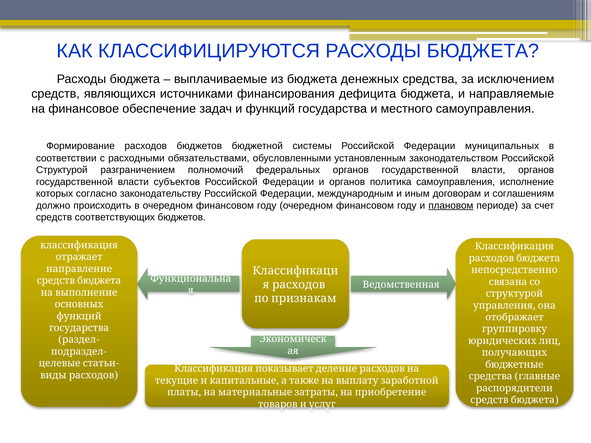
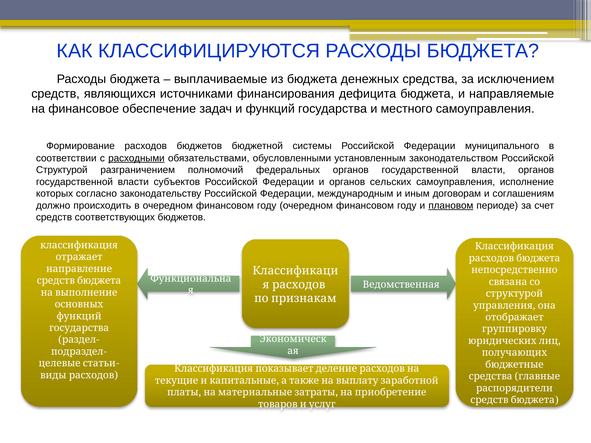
муниципальных: муниципальных -> муниципального
расходными underline: none -> present
политика: политика -> сельских
